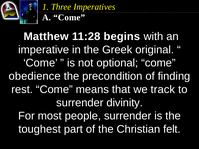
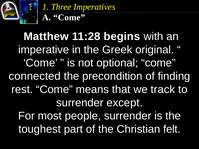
obedience: obedience -> connected
divinity: divinity -> except
